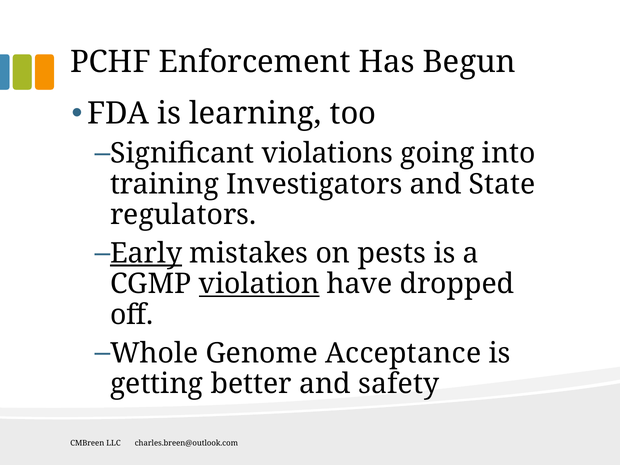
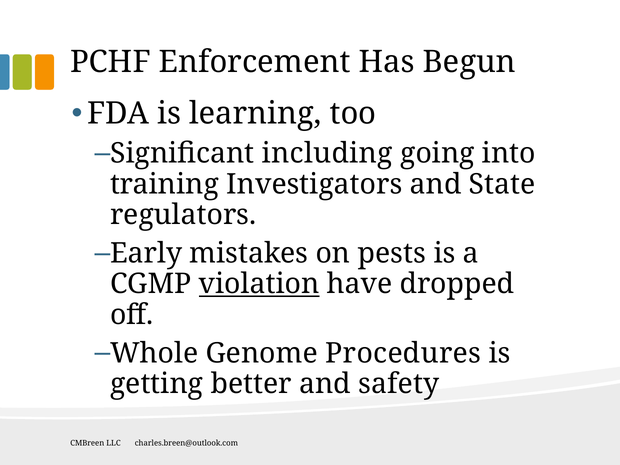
violations: violations -> including
Early underline: present -> none
Acceptance: Acceptance -> Procedures
